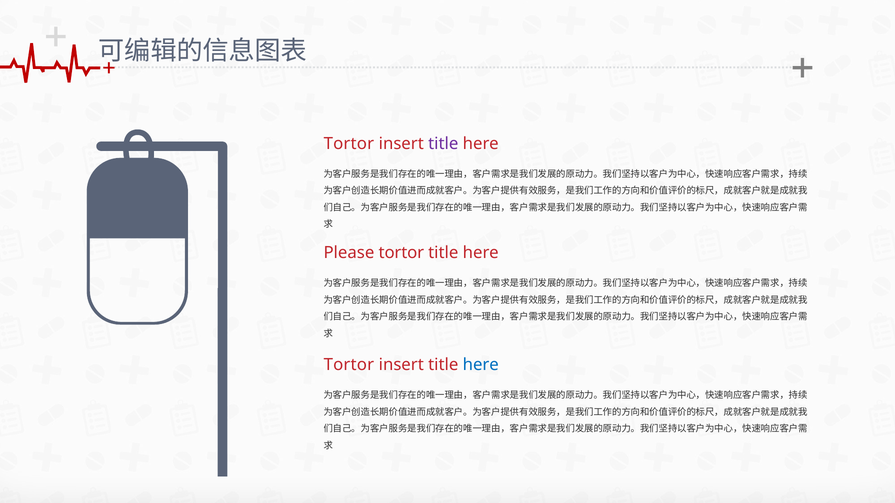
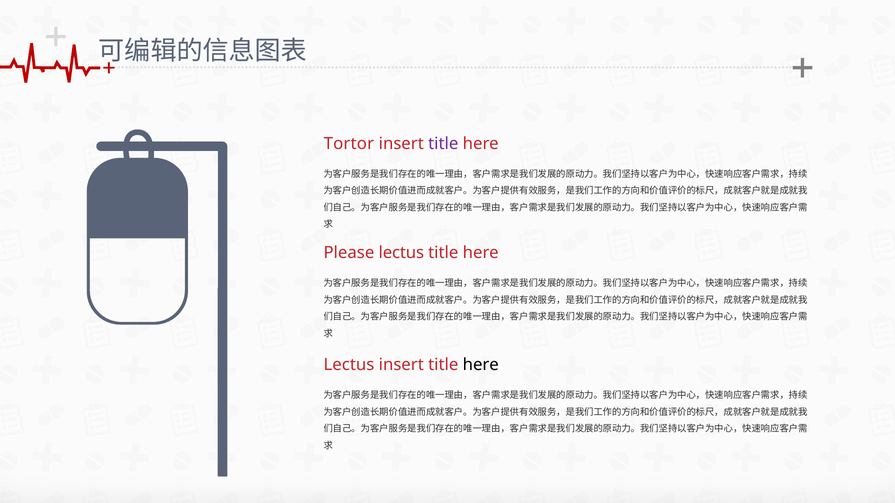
Please tortor: tortor -> lectus
Tortor at (349, 365): Tortor -> Lectus
here at (481, 365) colour: blue -> black
